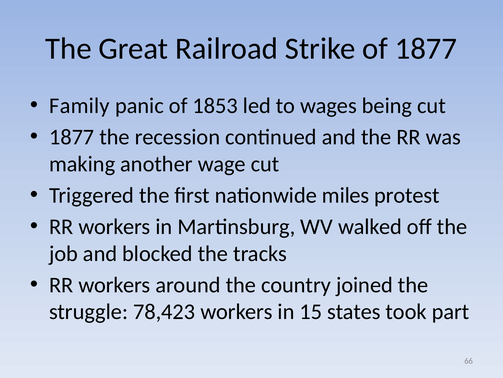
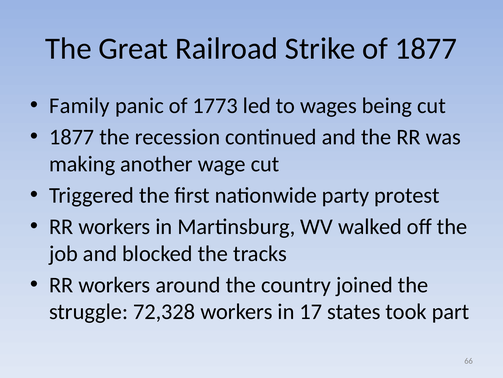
1853: 1853 -> 1773
miles: miles -> party
78,423: 78,423 -> 72,328
15: 15 -> 17
